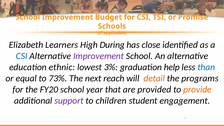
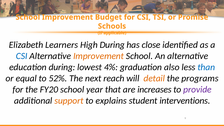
Improvement at (99, 56) colour: purple -> orange
education ethnic: ethnic -> during
3%: 3% -> 4%
help: help -> also
73%: 73% -> 52%
provided: provided -> increases
provide colour: orange -> purple
support colour: purple -> orange
children: children -> explains
engagement: engagement -> interventions
